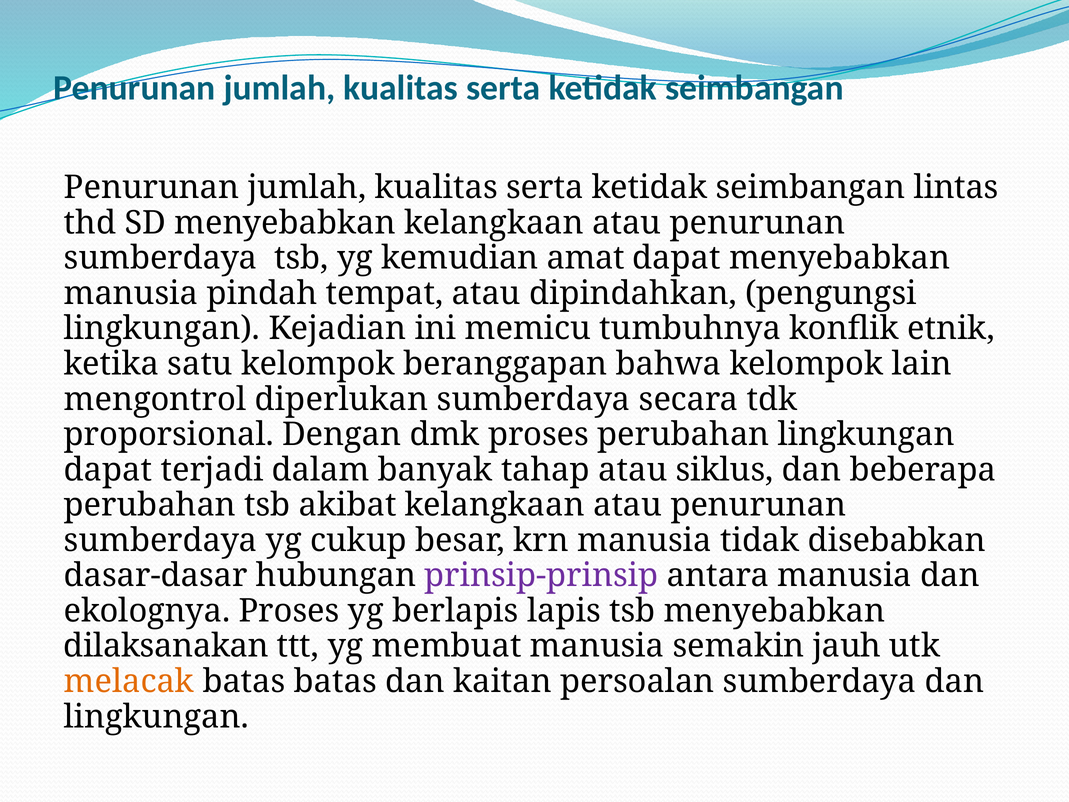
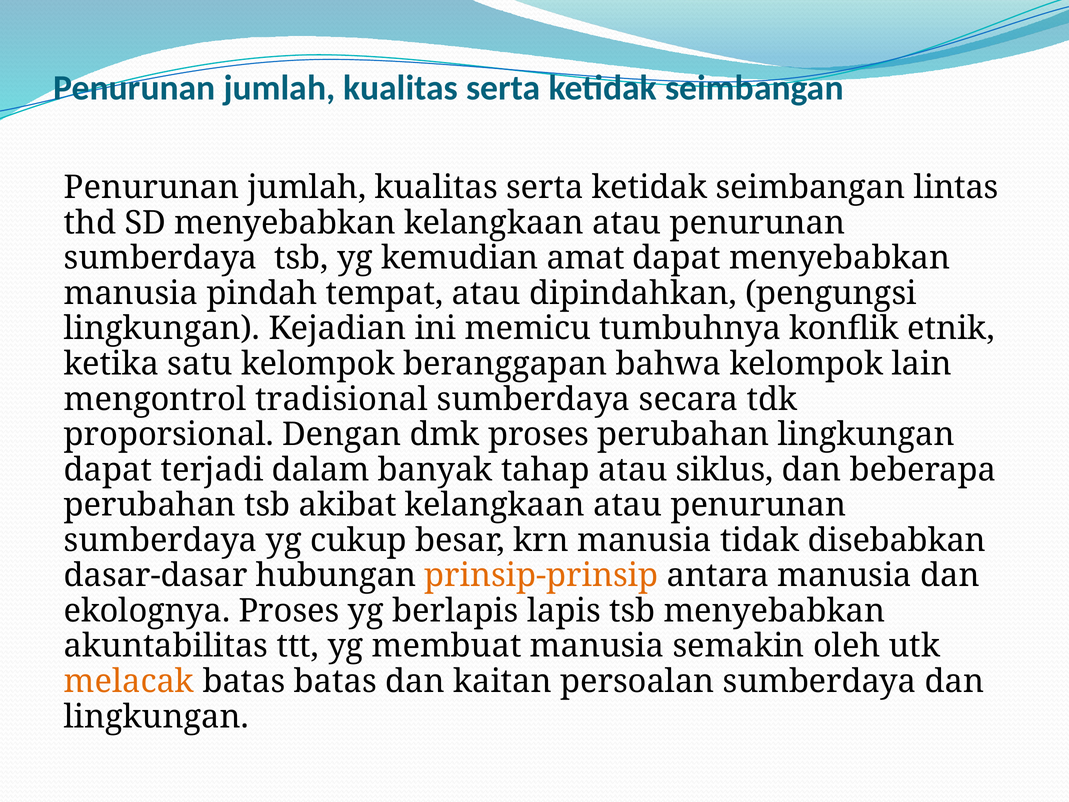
diperlukan: diperlukan -> tradisional
prinsip-prinsip colour: purple -> orange
dilaksanakan: dilaksanakan -> akuntabilitas
jauh: jauh -> oleh
